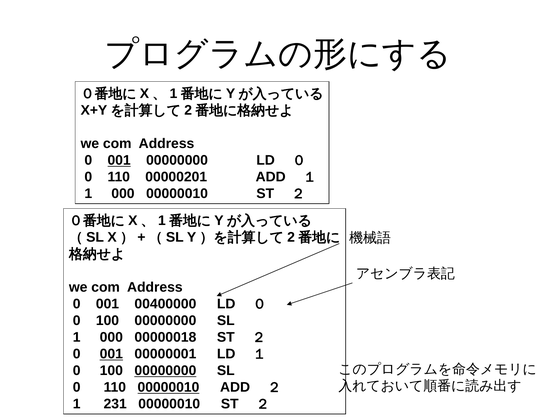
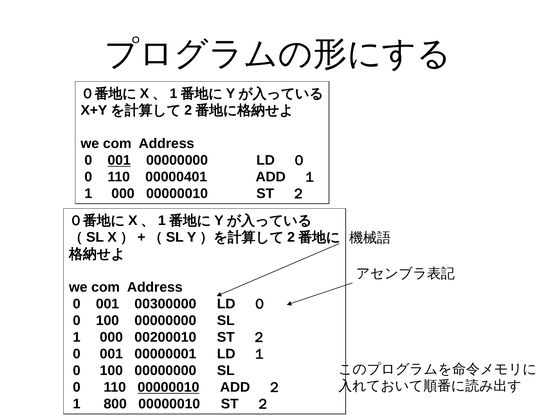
00000201: 00000201 -> 00000401
00400000: 00400000 -> 00300000
00000018: 00000018 -> 00200010
001 at (111, 354) underline: present -> none
00000000 at (165, 371) underline: present -> none
231: 231 -> 800
